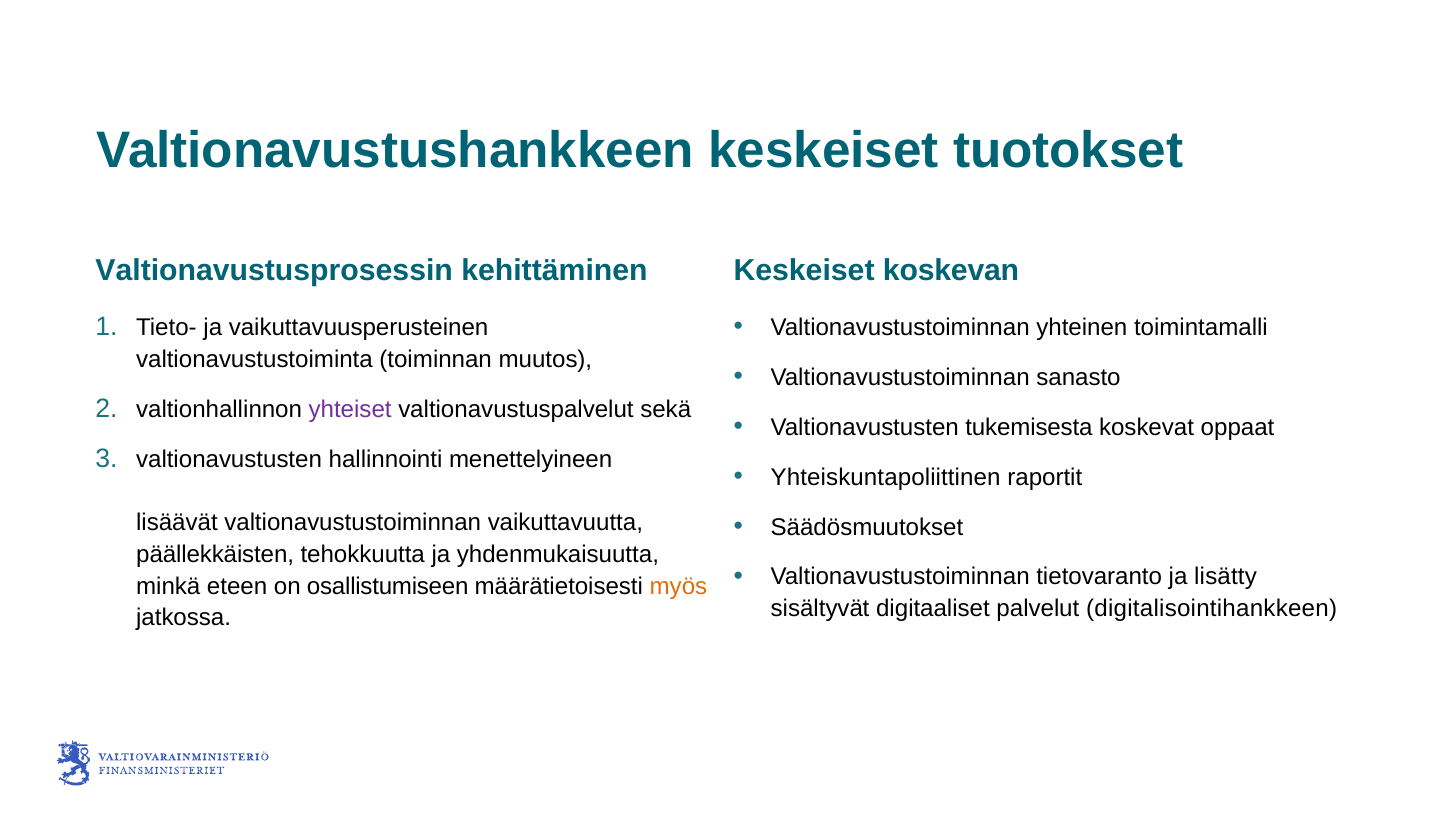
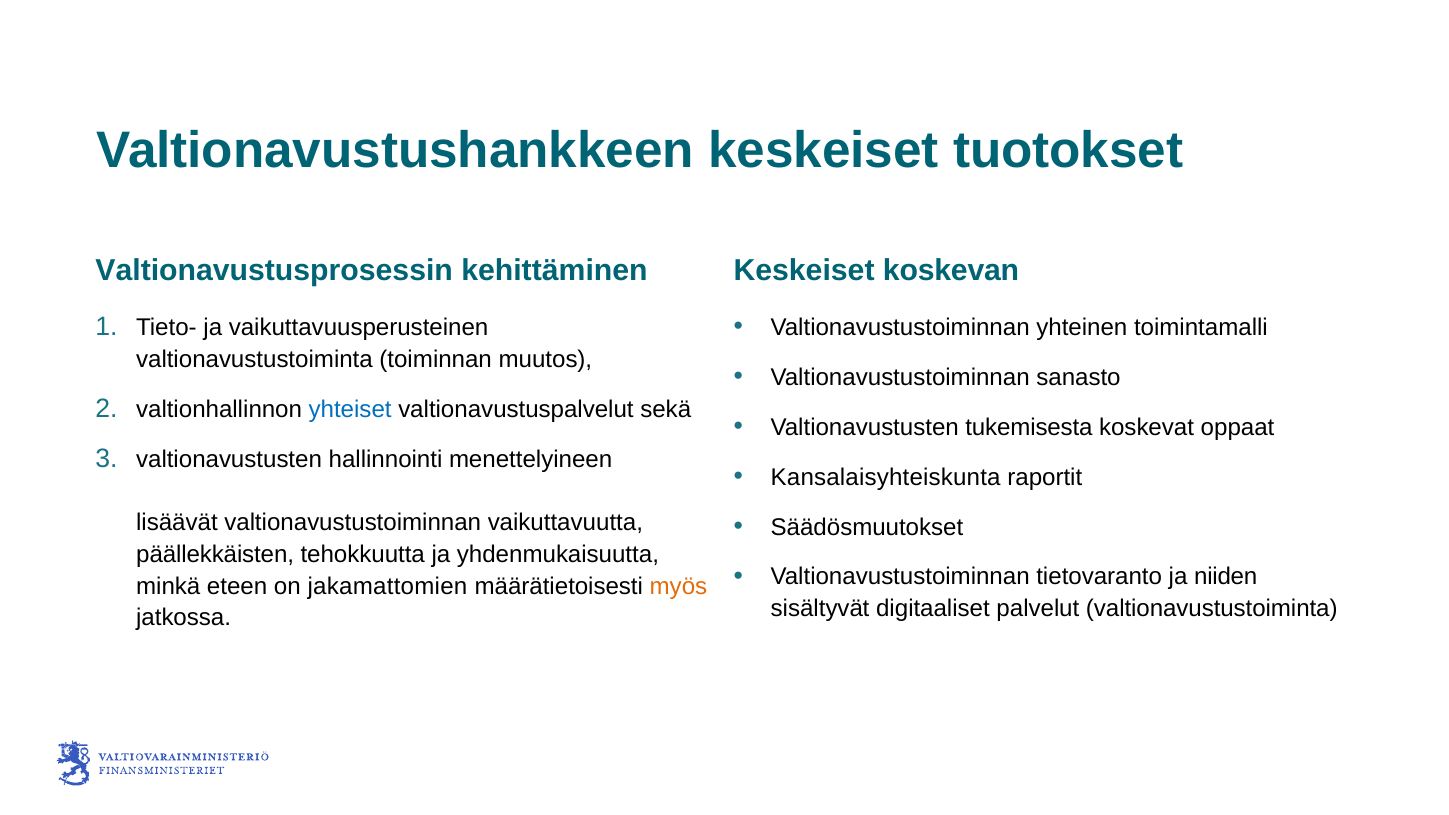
yhteiset colour: purple -> blue
Yhteiskuntapoliittinen: Yhteiskuntapoliittinen -> Kansalaisyhteiskunta
lisätty: lisätty -> niiden
osallistumiseen: osallistumiseen -> jakamattomien
palvelut digitalisointihankkeen: digitalisointihankkeen -> valtionavustustoiminta
